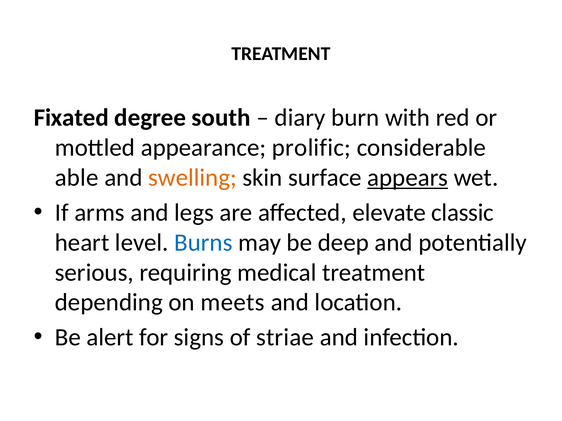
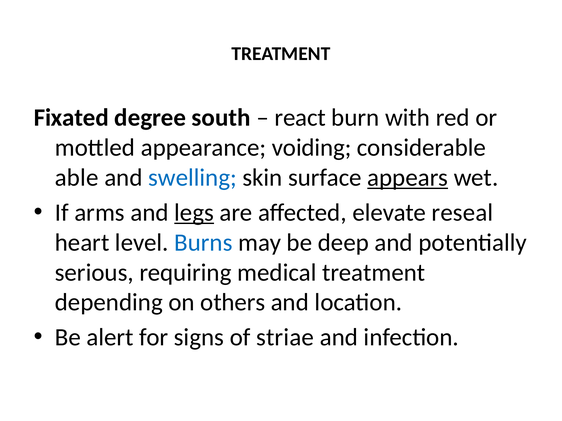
diary: diary -> react
prolific: prolific -> voiding
swelling colour: orange -> blue
legs underline: none -> present
classic: classic -> reseal
meets: meets -> others
